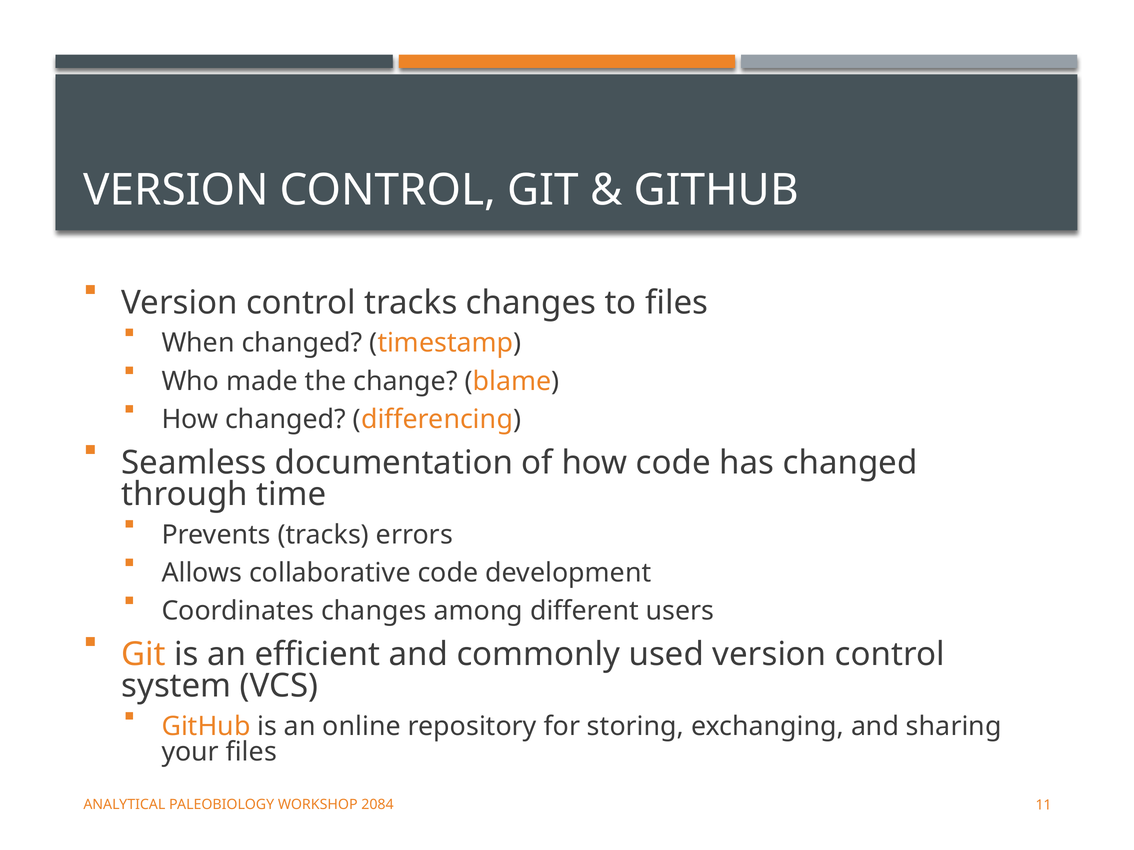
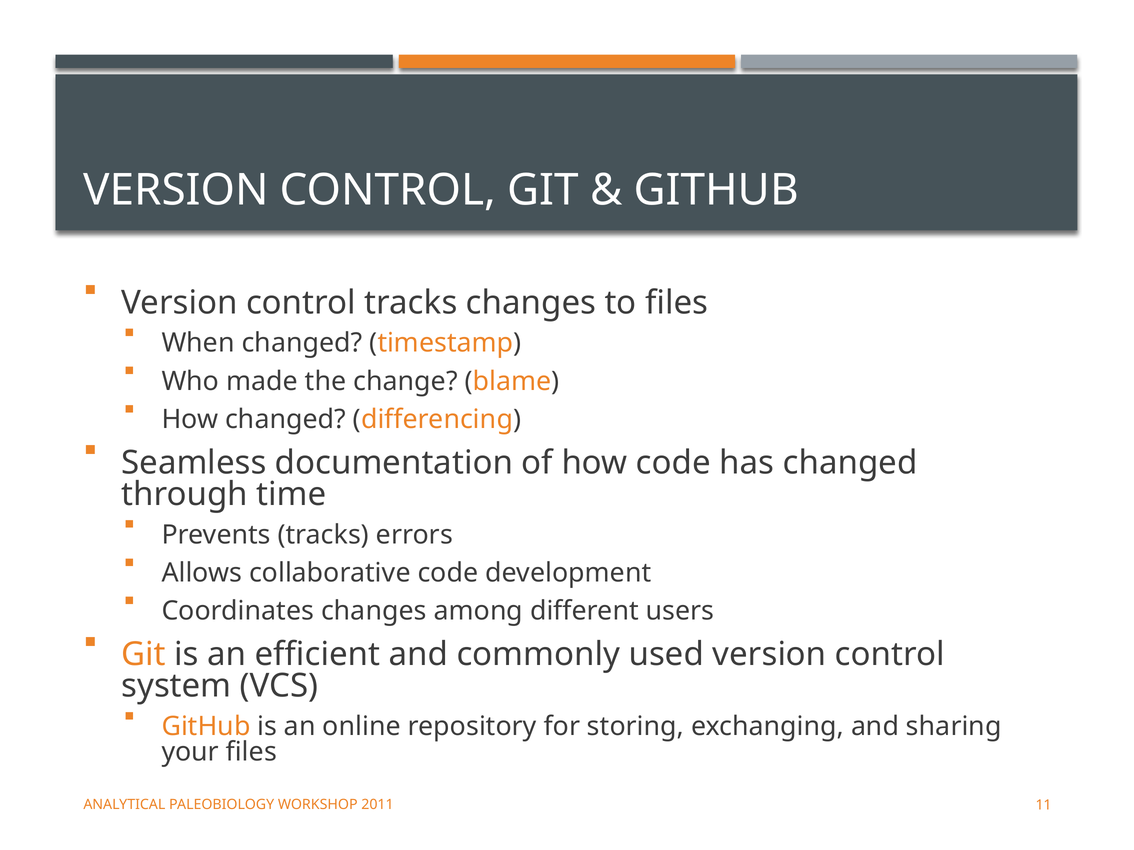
2084: 2084 -> 2011
